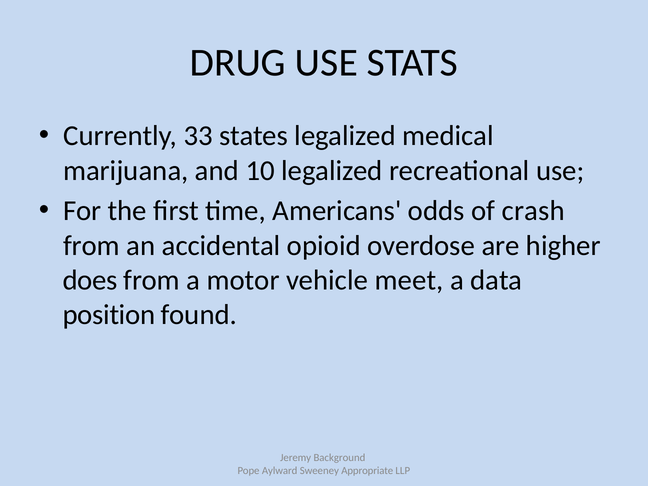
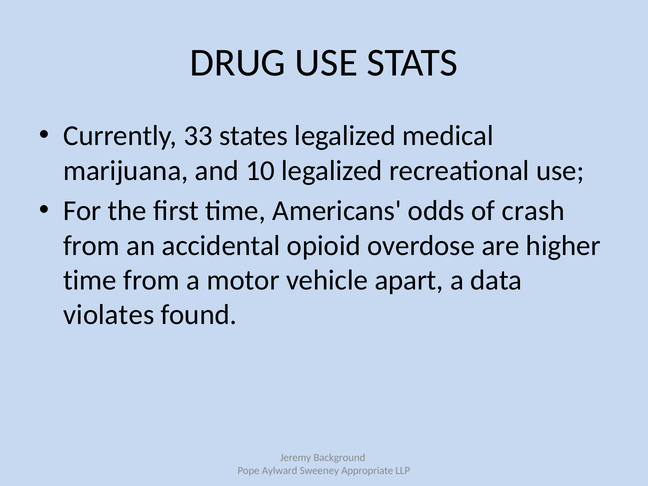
does at (90, 280): does -> time
meet: meet -> apart
position: position -> violates
